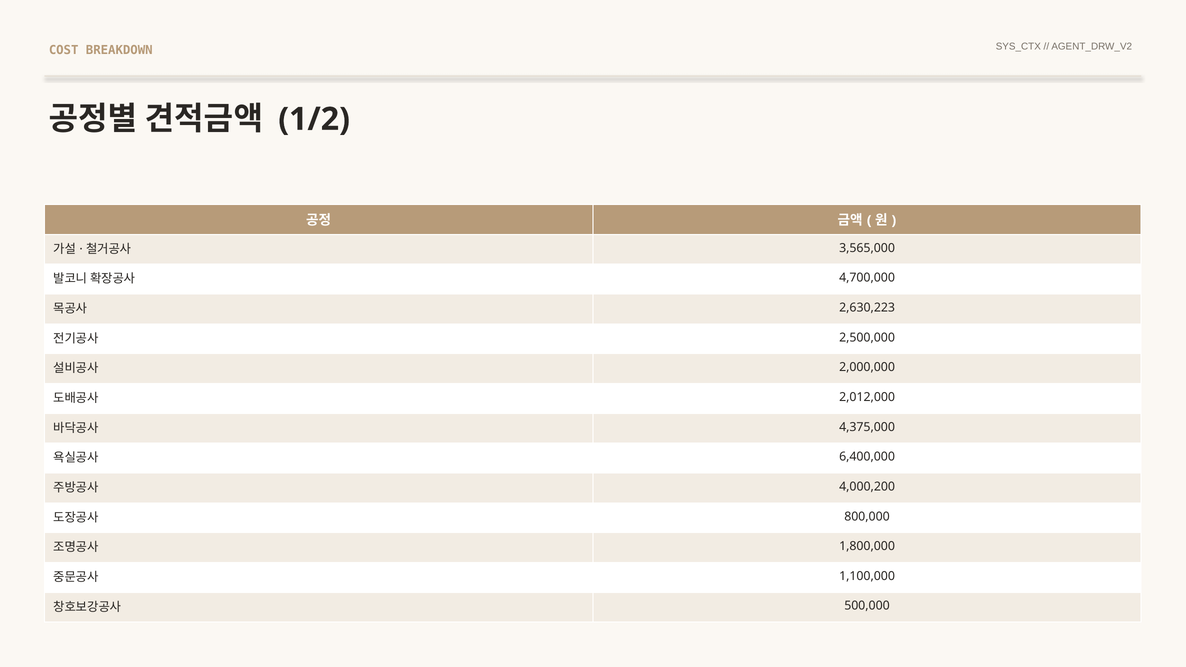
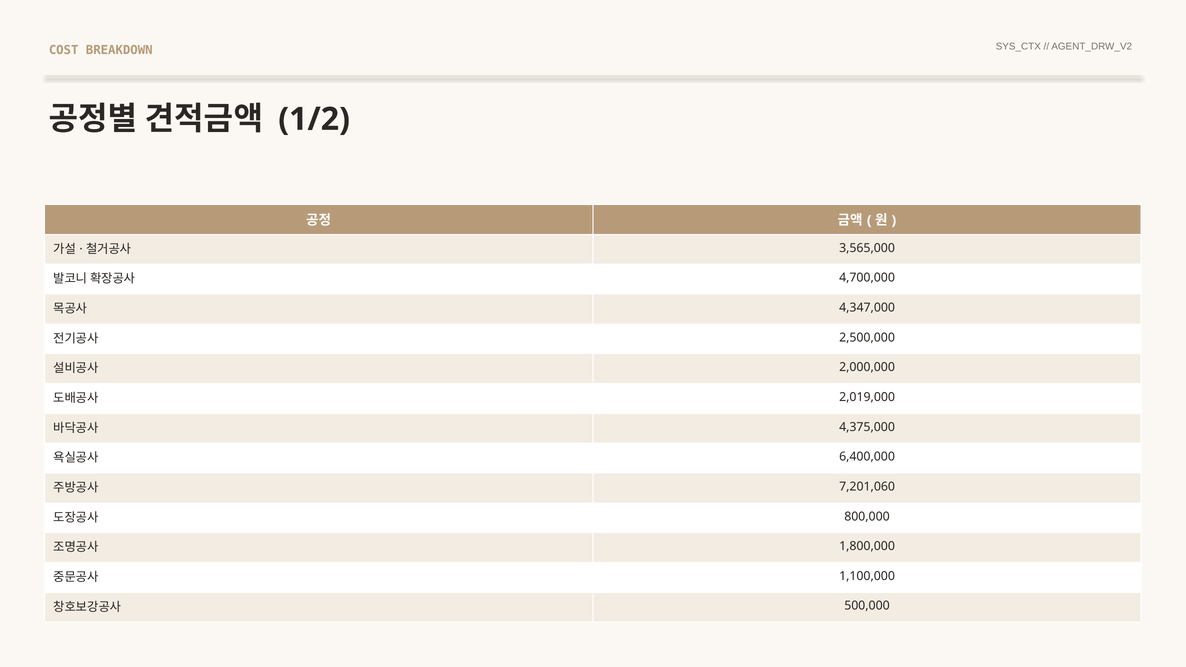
2,630,223: 2,630,223 -> 4,347,000
2,012,000: 2,012,000 -> 2,019,000
4,000,200: 4,000,200 -> 7,201,060
